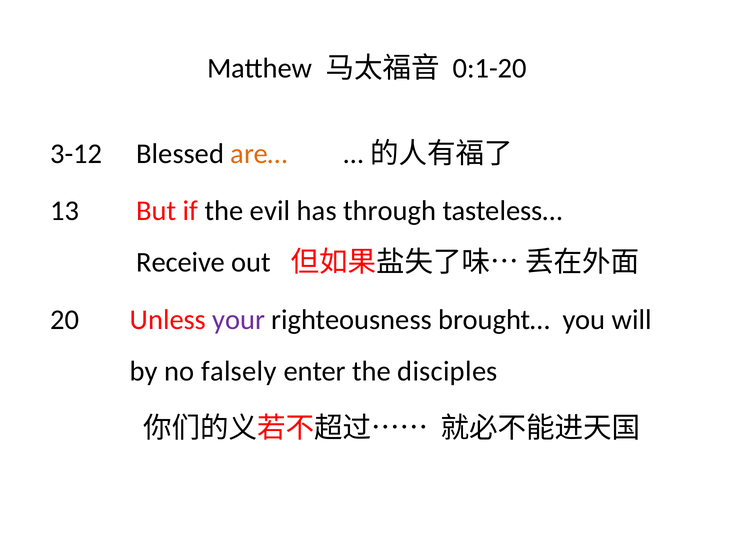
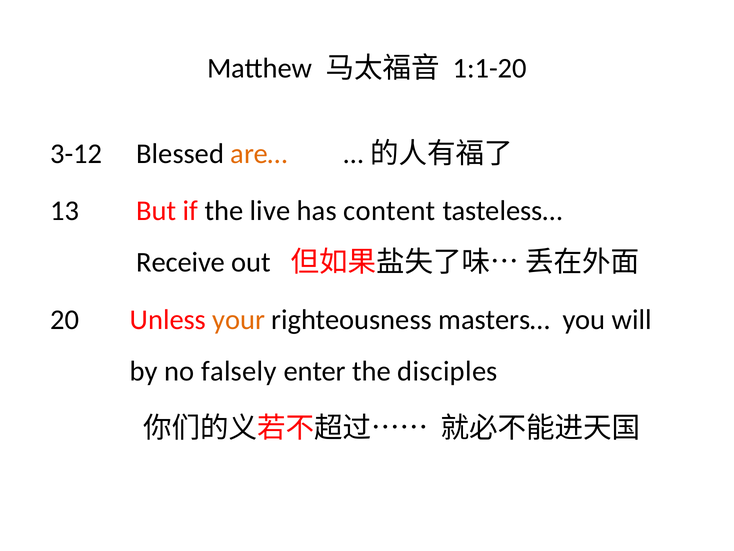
0:1-20: 0:1-20 -> 1:1-20
evil: evil -> live
through: through -> content
your colour: purple -> orange
brought…: brought… -> masters…
